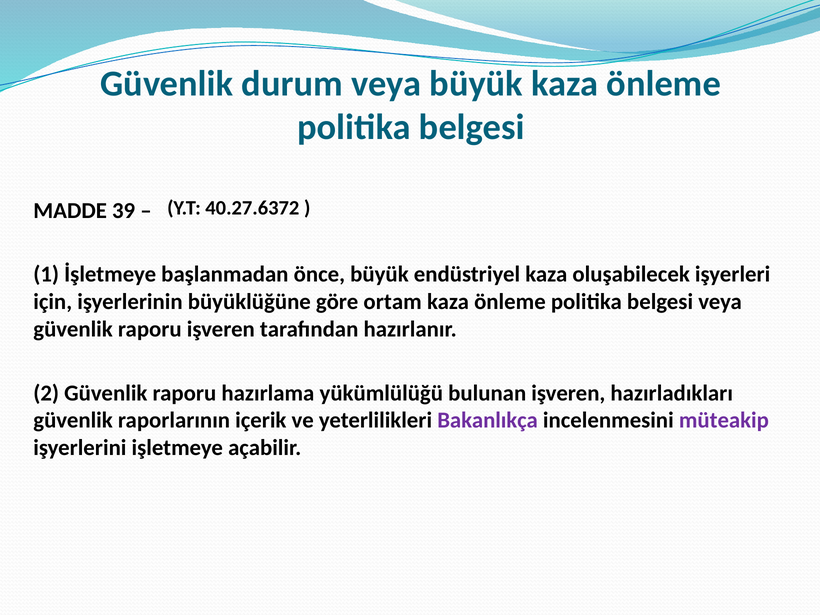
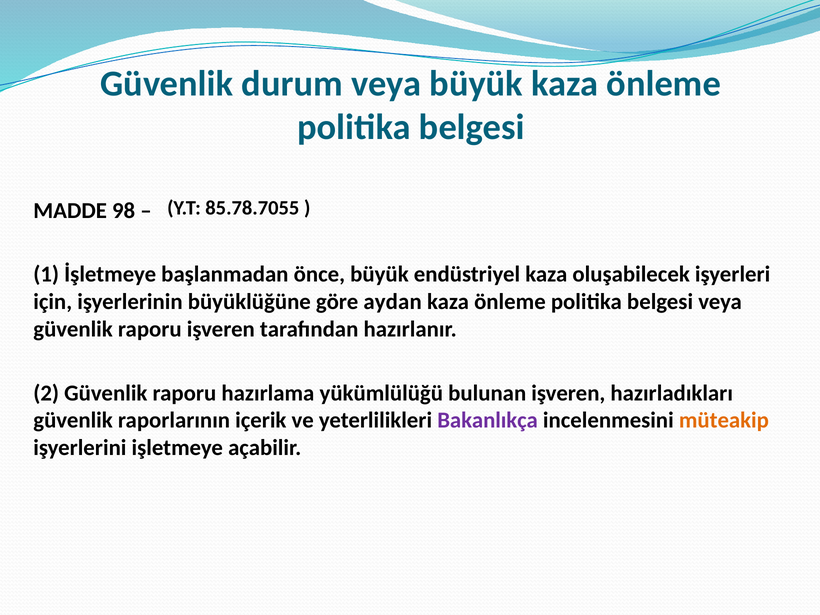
40.27.6372: 40.27.6372 -> 85.78.7055
39: 39 -> 98
ortam: ortam -> aydan
müteakip colour: purple -> orange
